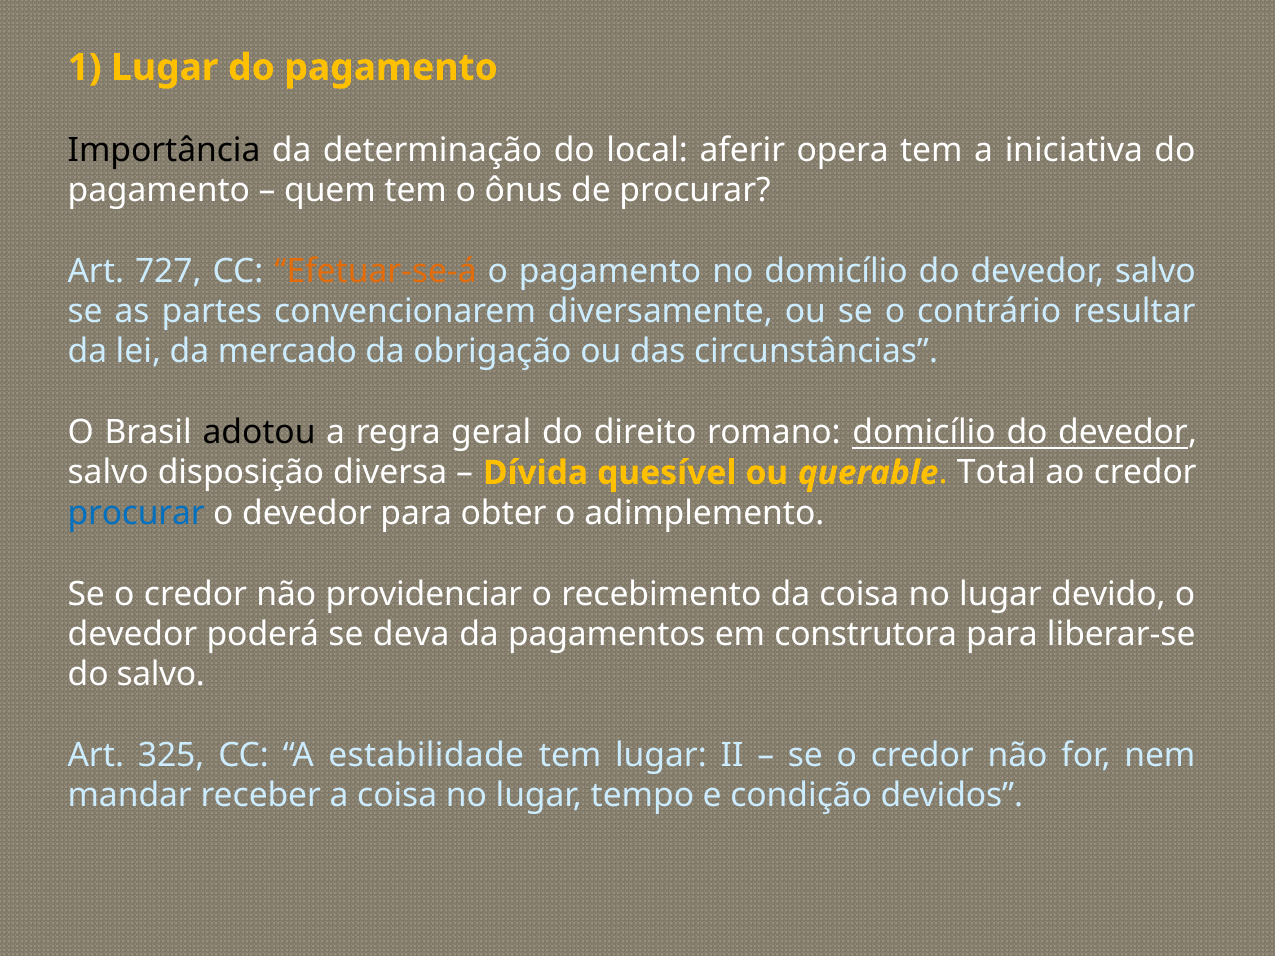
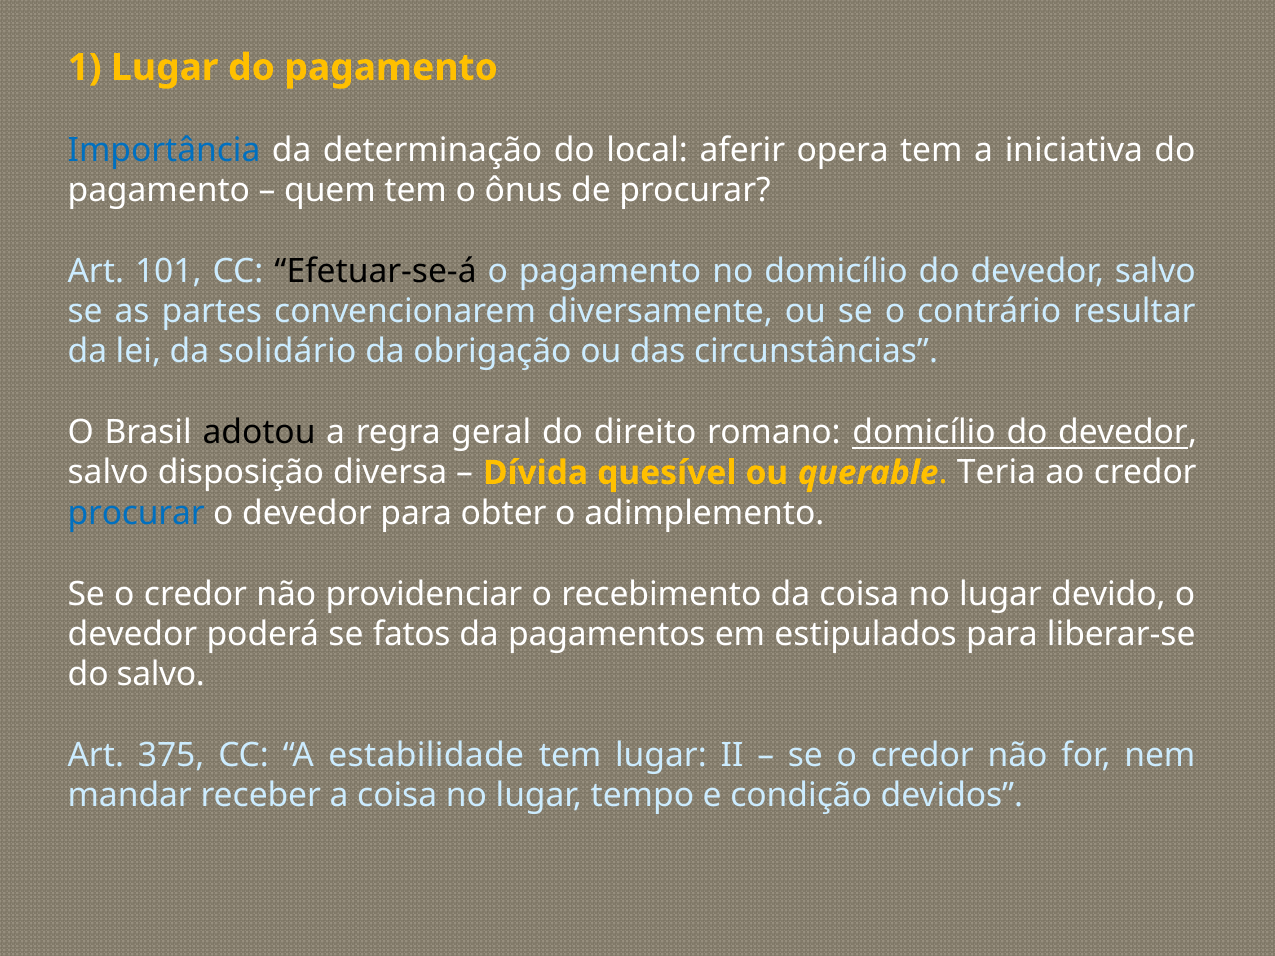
Importância colour: black -> blue
727: 727 -> 101
Efetuar-se-á colour: orange -> black
mercado: mercado -> solidário
Total: Total -> Teria
deva: deva -> fatos
construtora: construtora -> estipulados
325: 325 -> 375
